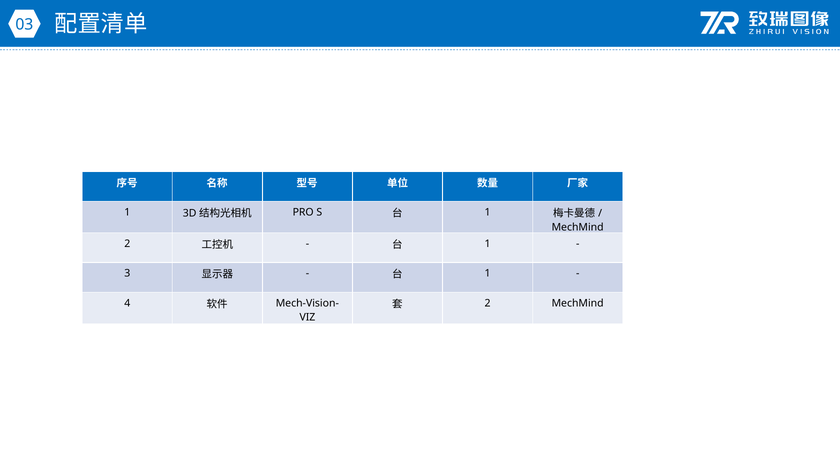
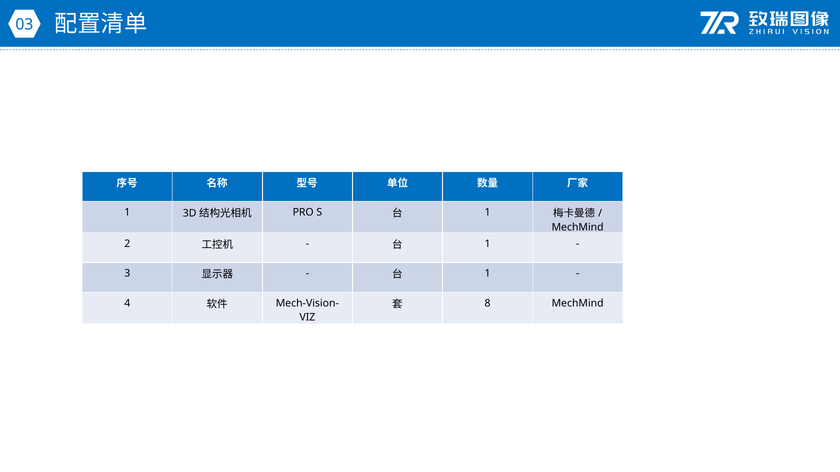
2 at (488, 303): 2 -> 8
